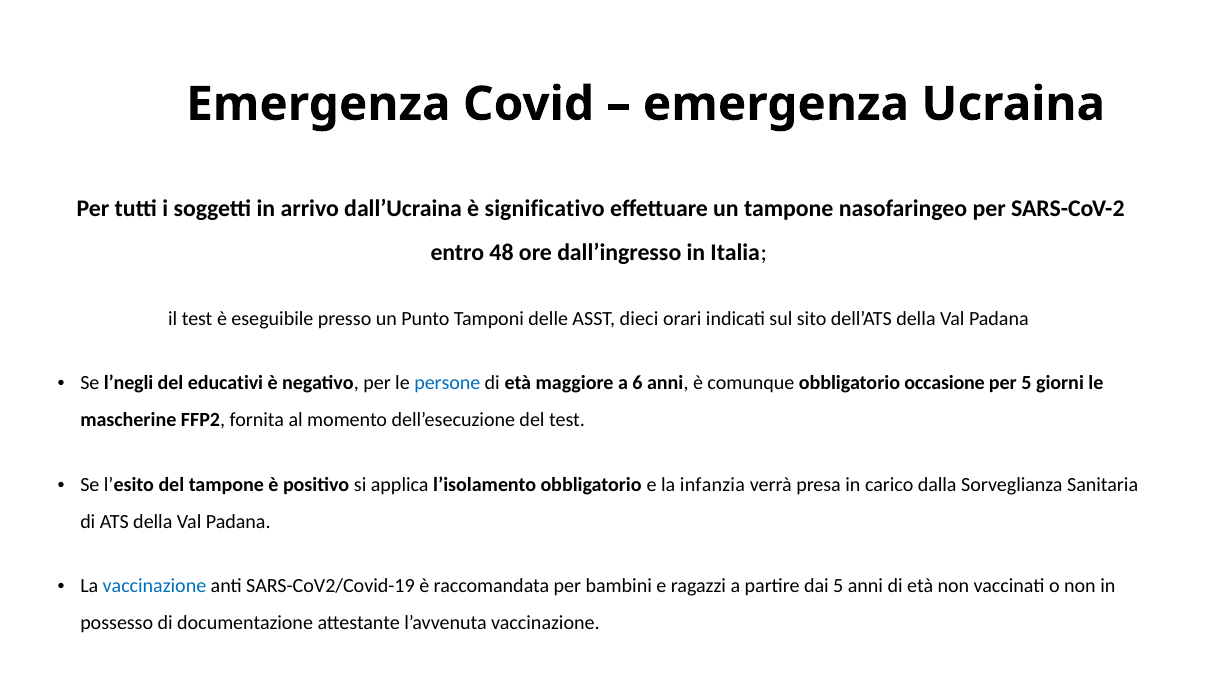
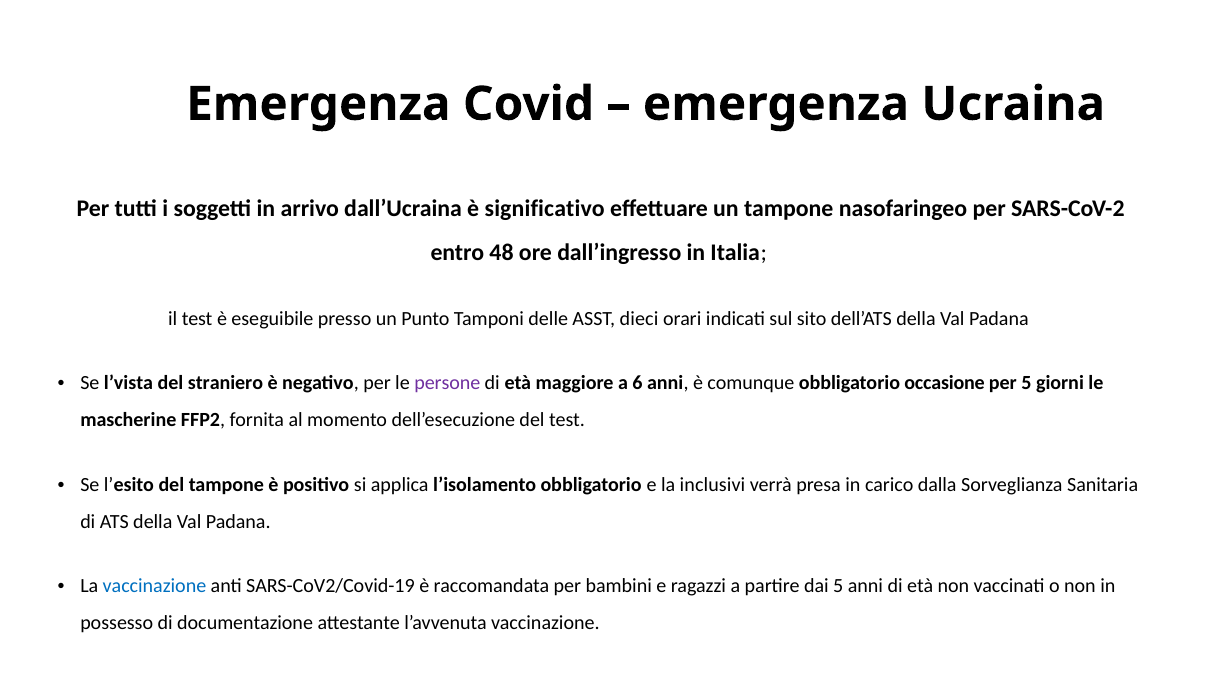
l’negli: l’negli -> l’vista
educativi: educativi -> straniero
persone colour: blue -> purple
infanzia: infanzia -> inclusivi
